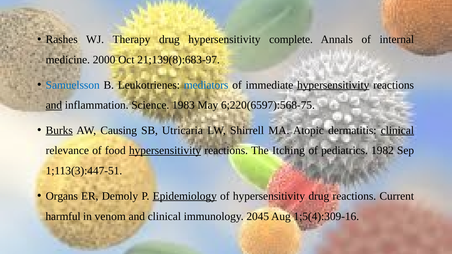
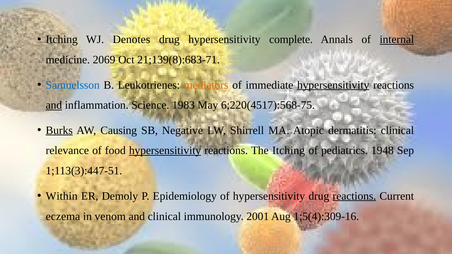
Rashes at (62, 40): Rashes -> Itching
Therapy: Therapy -> Denotes
internal underline: none -> present
2000: 2000 -> 2069
21;139(8):683-97: 21;139(8):683-97 -> 21;139(8):683-71
mediators colour: blue -> orange
6;220(6597):568-75: 6;220(6597):568-75 -> 6;220(4517):568-75
Utricaria: Utricaria -> Negative
clinical at (397, 130) underline: present -> none
1982: 1982 -> 1948
Organs: Organs -> Within
Epidemiology underline: present -> none
reactions at (354, 196) underline: none -> present
harmful: harmful -> eczema
2045: 2045 -> 2001
